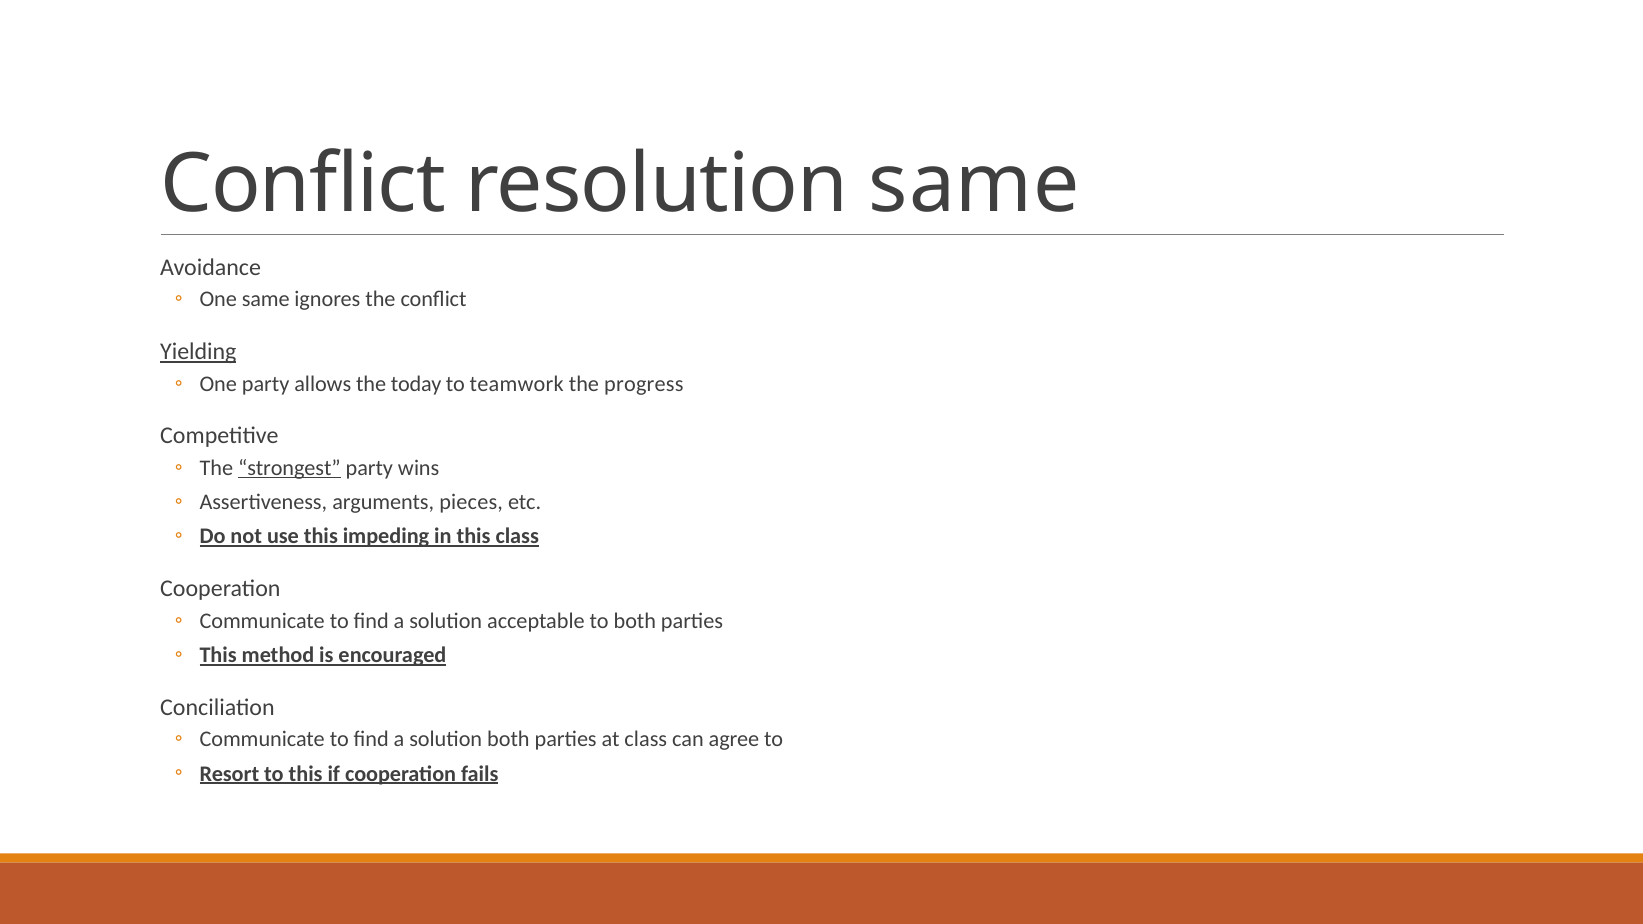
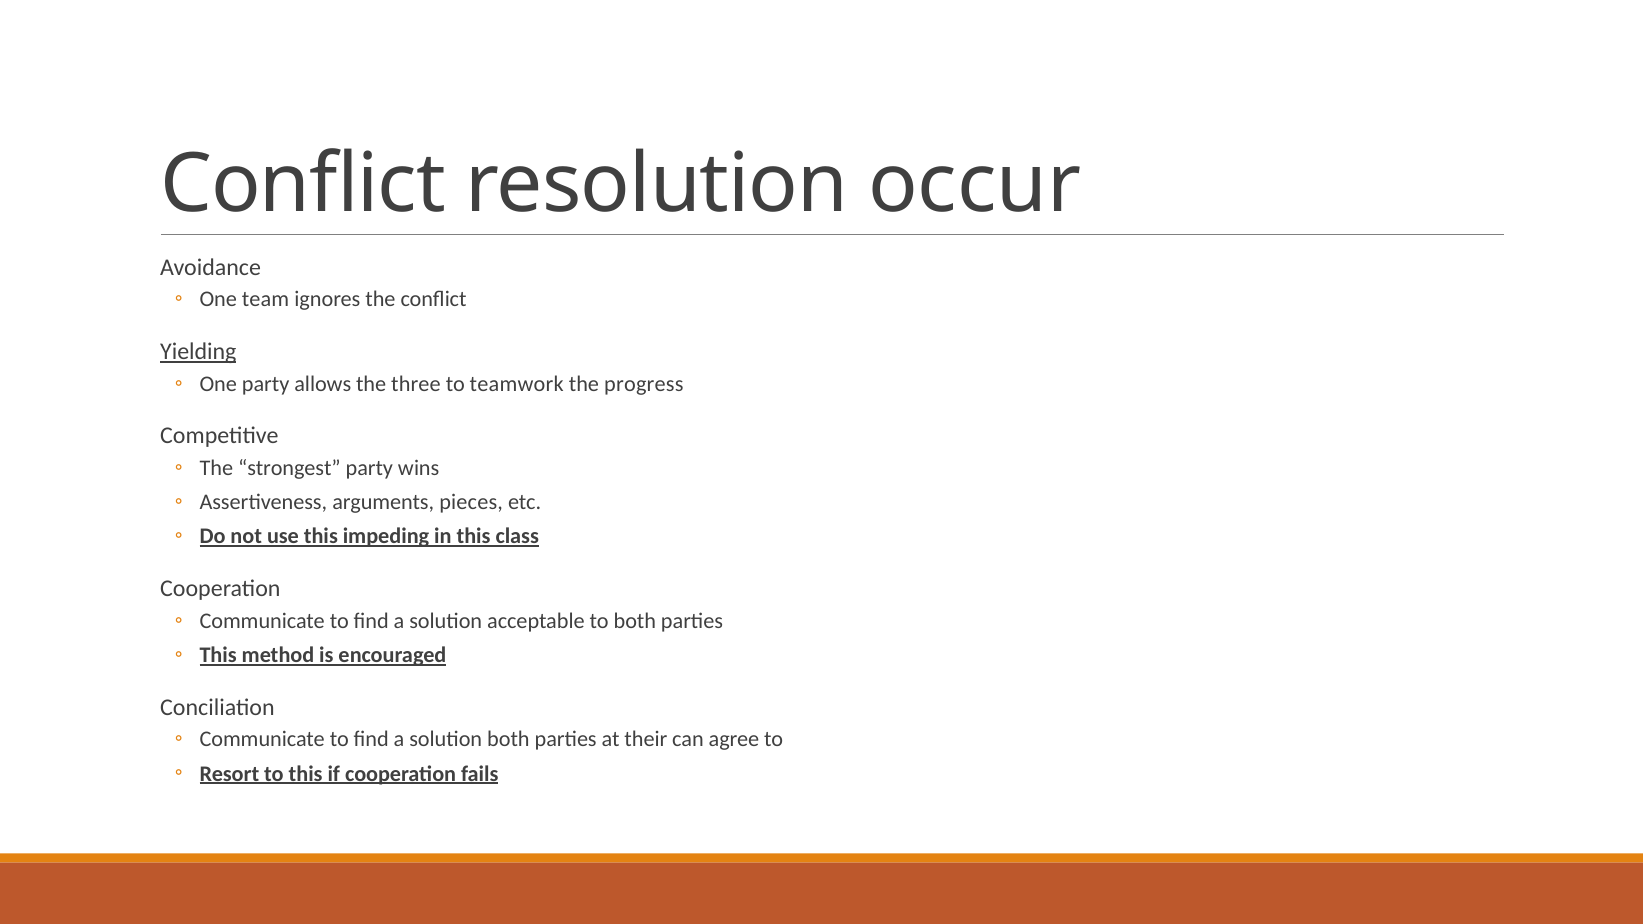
resolution same: same -> occur
One same: same -> team
today: today -> three
strongest underline: present -> none
at class: class -> their
